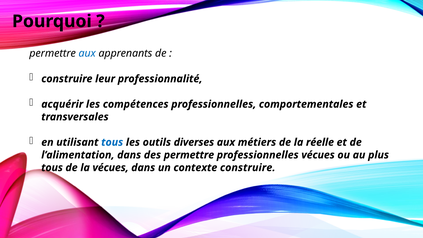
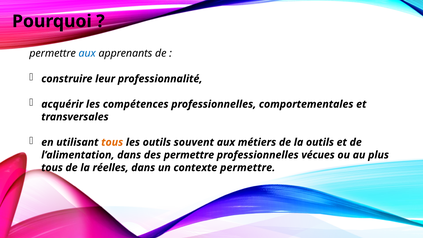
tous at (112, 142) colour: blue -> orange
diverses: diverses -> souvent
la réelle: réelle -> outils
la vécues: vécues -> réelles
contexte construire: construire -> permettre
